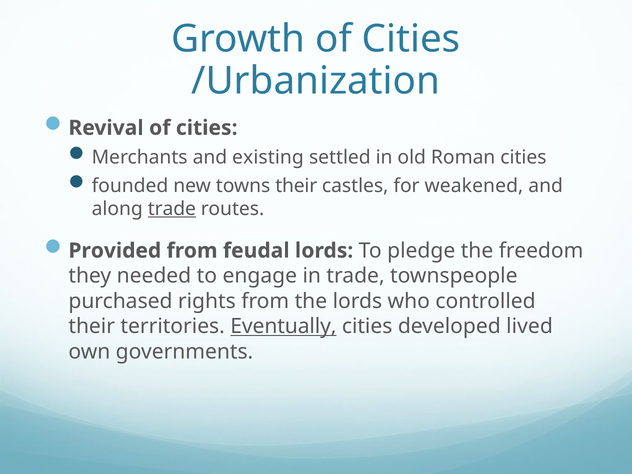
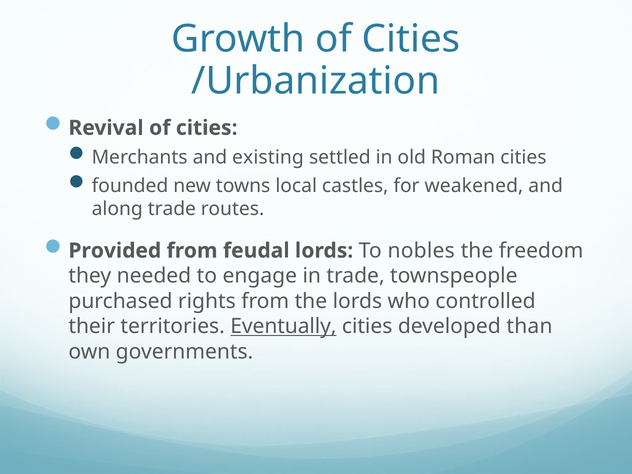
towns their: their -> local
trade at (172, 209) underline: present -> none
pledge: pledge -> nobles
lived: lived -> than
